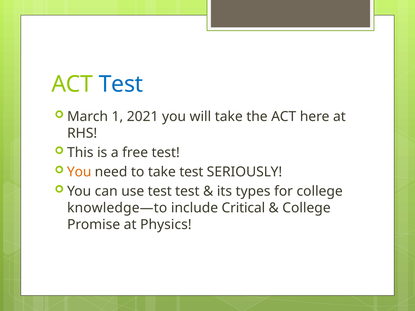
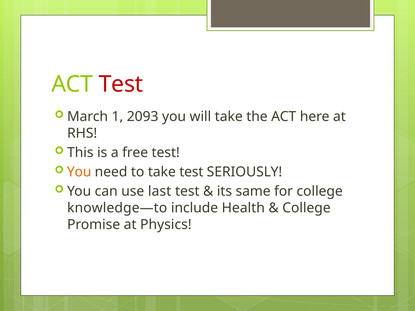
Test at (121, 84) colour: blue -> red
2021: 2021 -> 2093
use test: test -> last
types: types -> same
Critical: Critical -> Health
